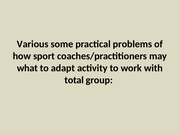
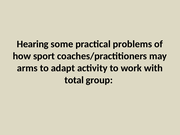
Various: Various -> Hearing
what: what -> arms
